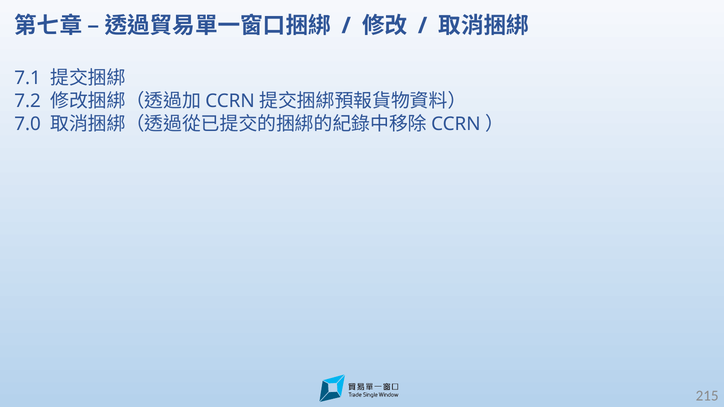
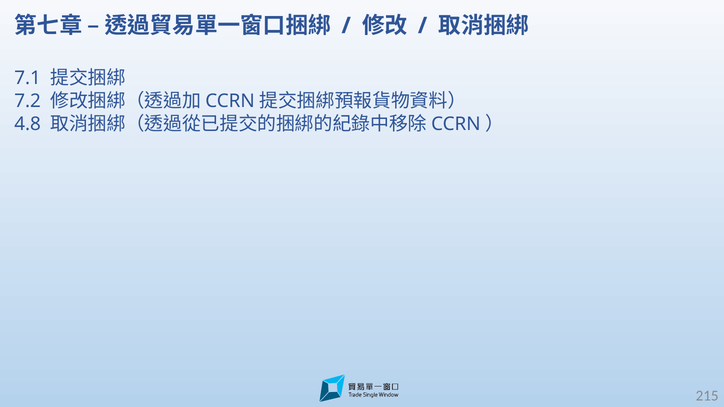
7.0: 7.0 -> 4.8
